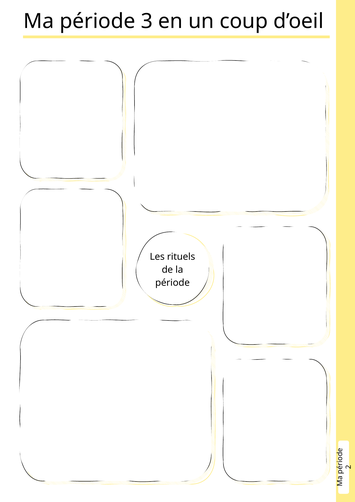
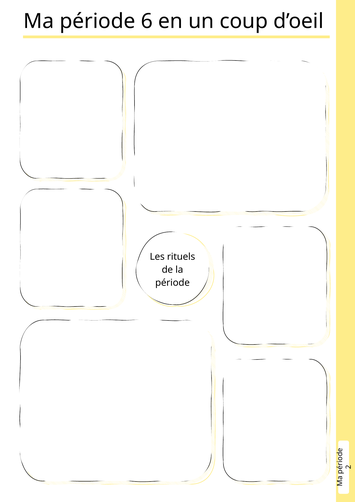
3: 3 -> 6
